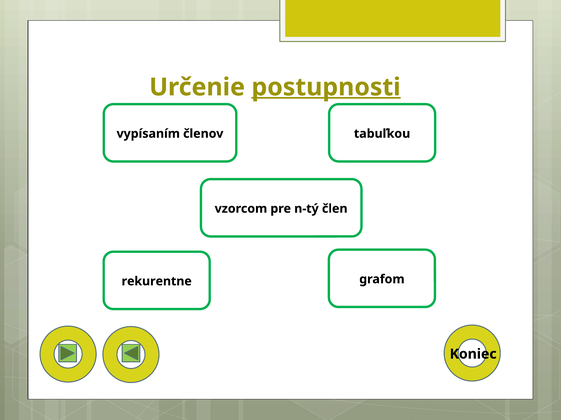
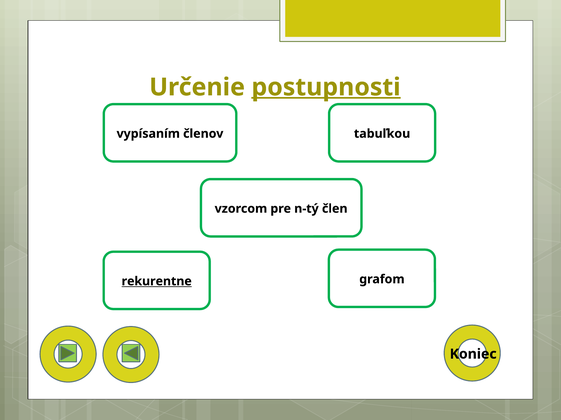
rekurentne underline: none -> present
